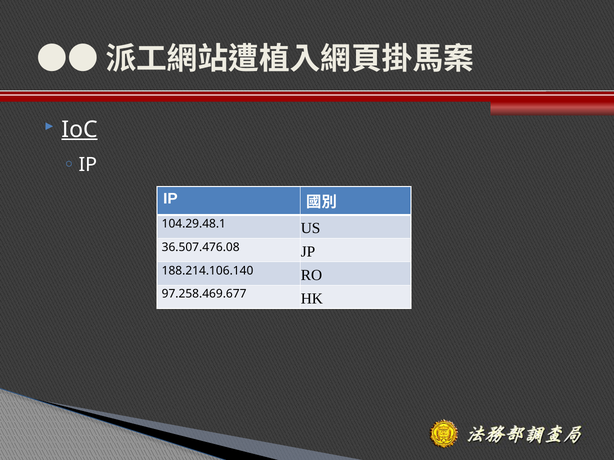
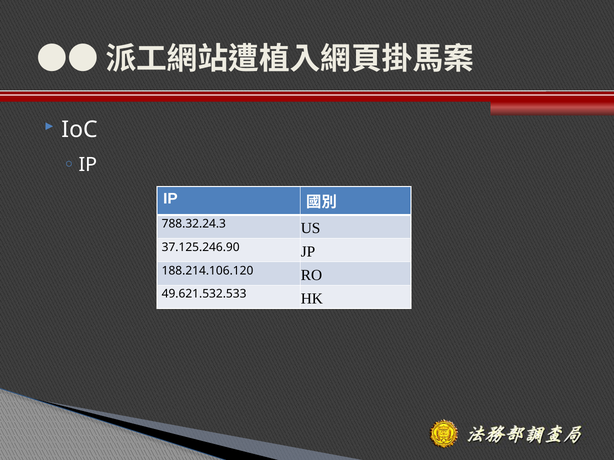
IoC underline: present -> none
104.29.48.1: 104.29.48.1 -> 788.32.24.3
36.507.476.08: 36.507.476.08 -> 37.125.246.90
188.214.106.140: 188.214.106.140 -> 188.214.106.120
97.258.469.677: 97.258.469.677 -> 49.621.532.533
